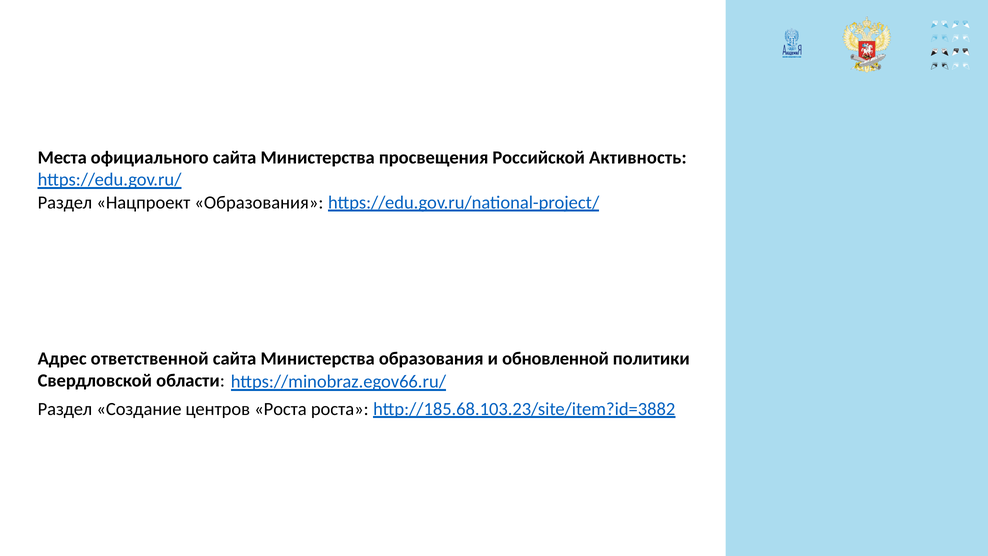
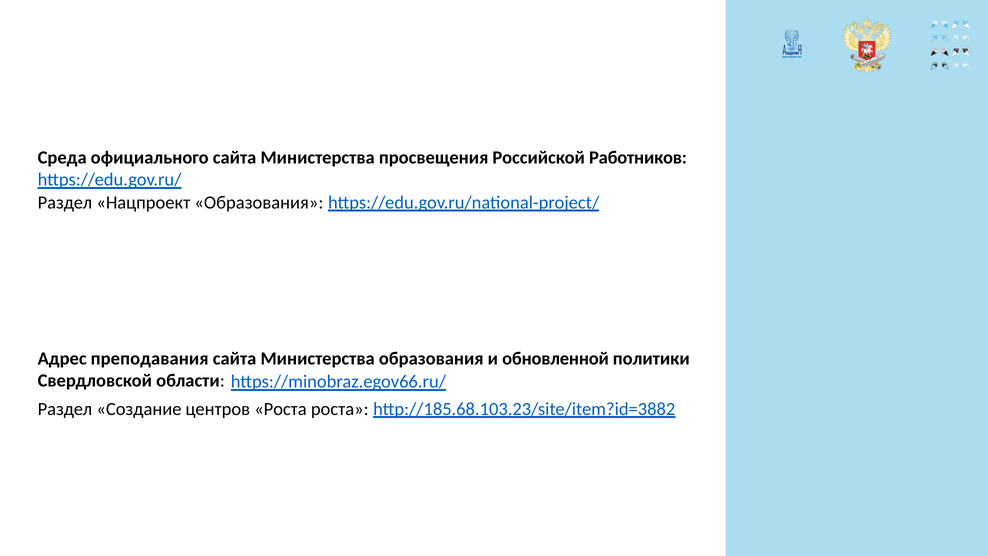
Места: Места -> Среда
Активность: Активность -> Работников
ответственной: ответственной -> преподавания
